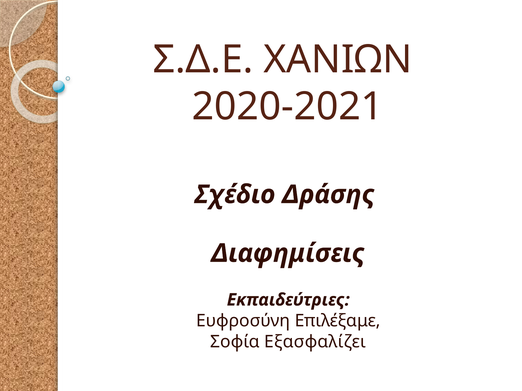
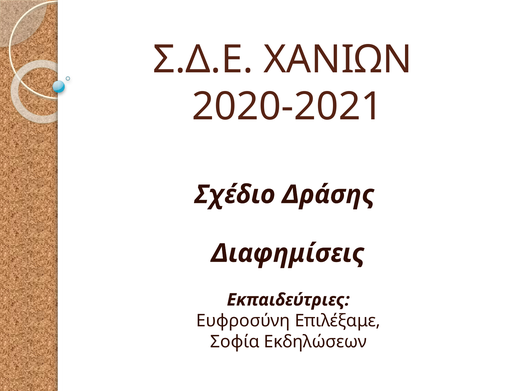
Εξασφαλίζει: Εξασφαλίζει -> Εκδηλώσεων
